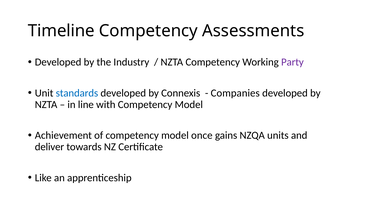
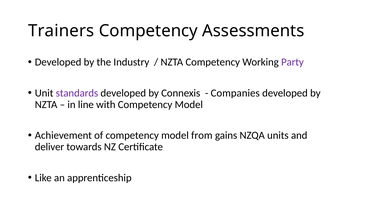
Timeline: Timeline -> Trainers
standards colour: blue -> purple
once: once -> from
